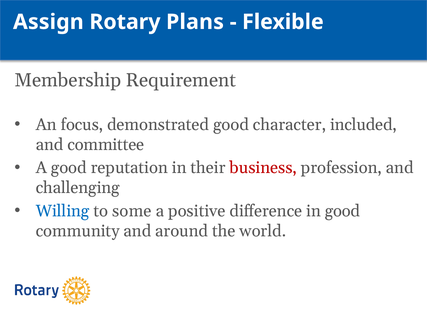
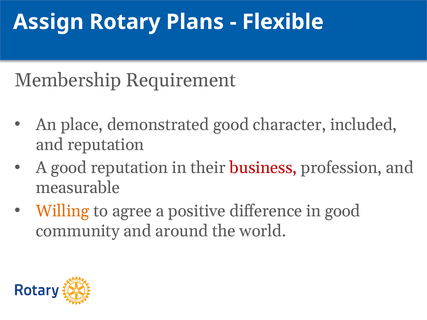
focus: focus -> place
and committee: committee -> reputation
challenging: challenging -> measurable
Willing colour: blue -> orange
some: some -> agree
